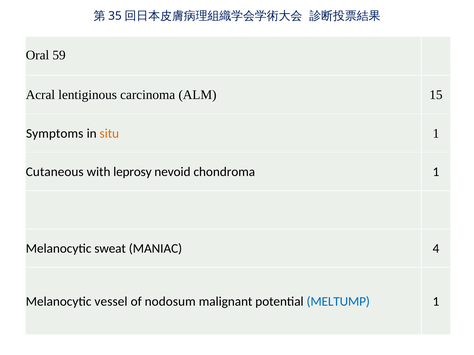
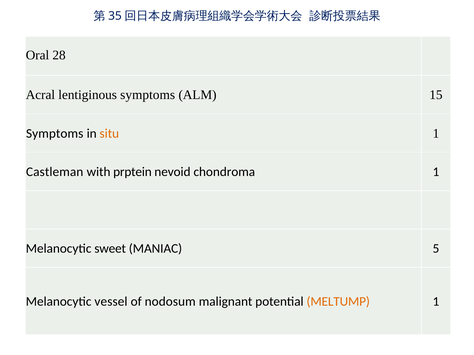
59: 59 -> 28
lentiginous carcinoma: carcinoma -> symptoms
Cutaneous: Cutaneous -> Castleman
leprosy: leprosy -> prptein
sweat: sweat -> sweet
4: 4 -> 5
MELTUMP colour: blue -> orange
